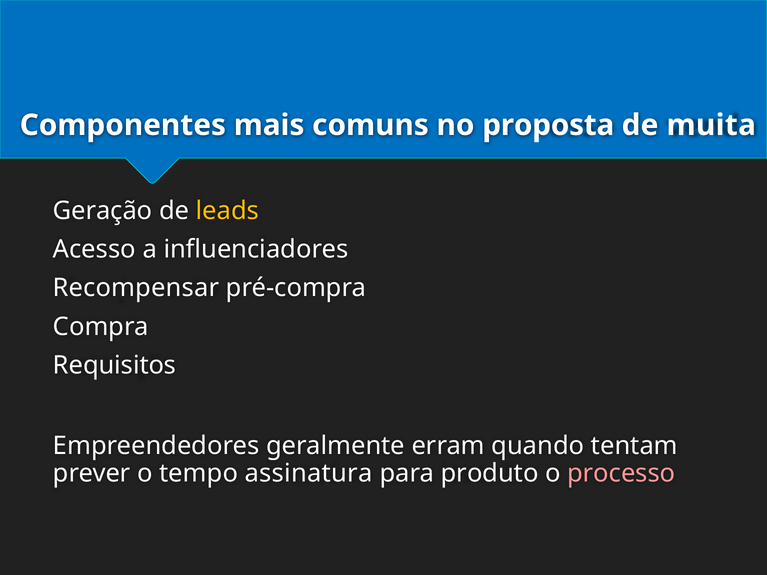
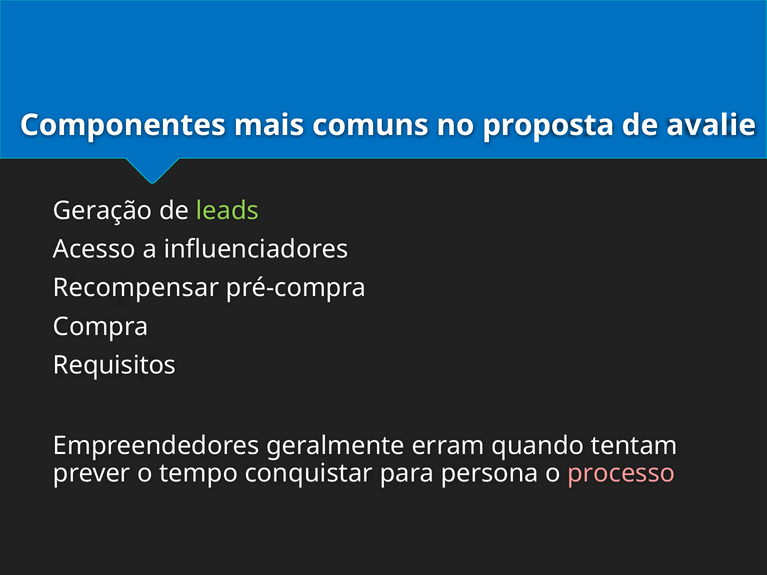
muita: muita -> avalie
leads colour: yellow -> light green
assinatura: assinatura -> conquistar
produto: produto -> persona
